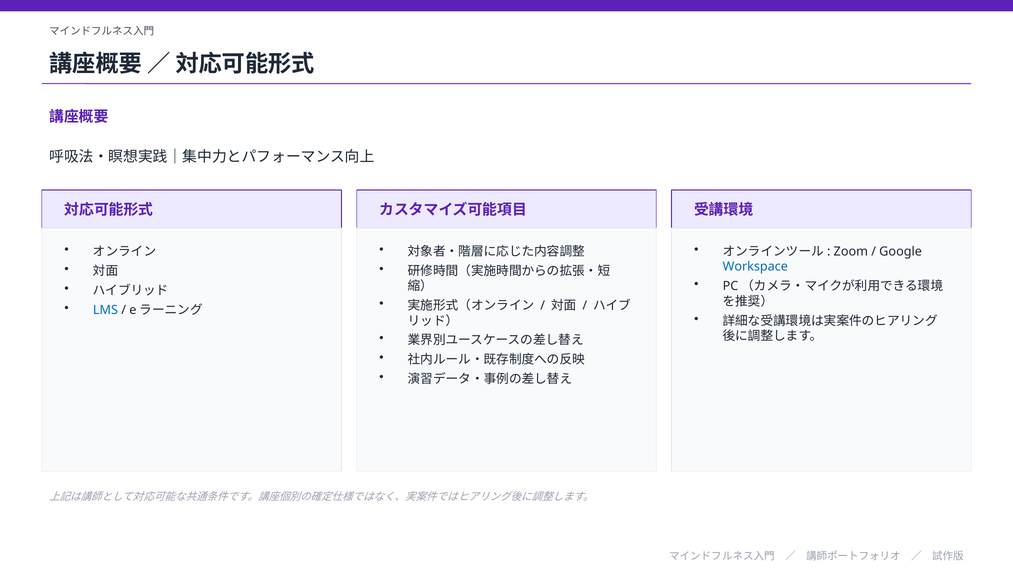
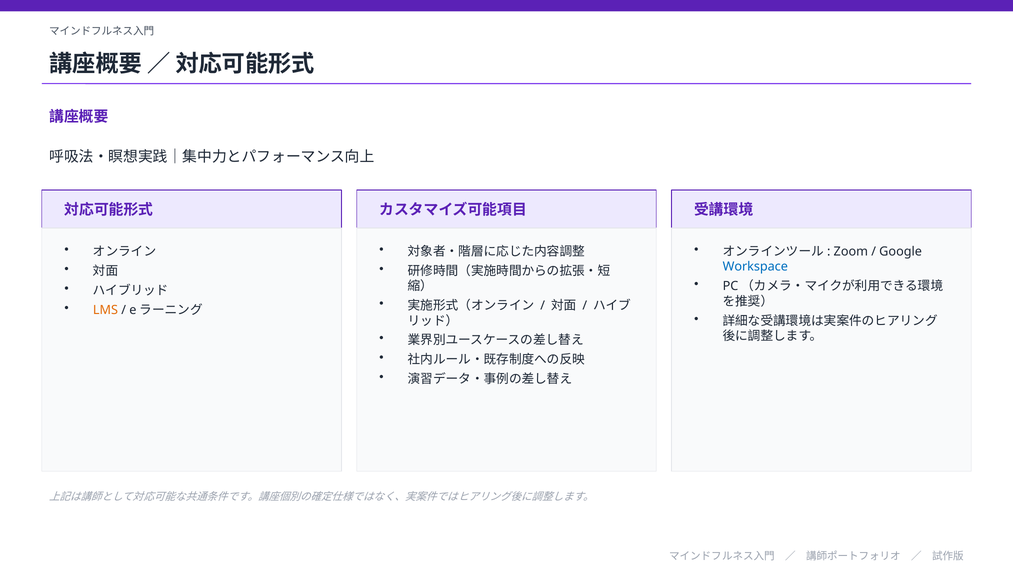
LMS colour: blue -> orange
